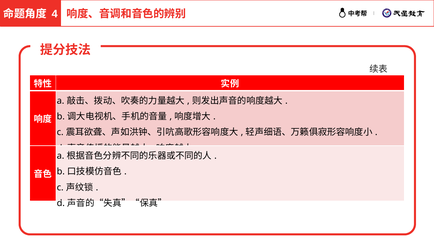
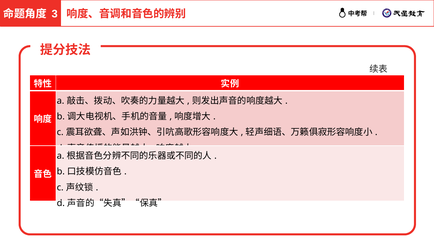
4: 4 -> 3
